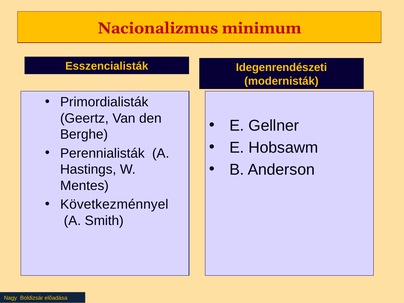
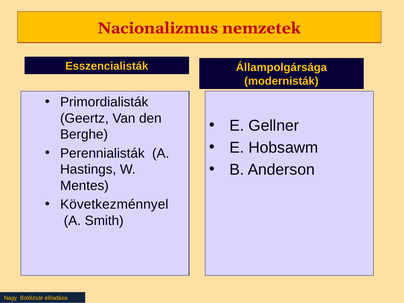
minimum: minimum -> nemzetek
Idegenrendészeti: Idegenrendészeti -> Állampolgársága
